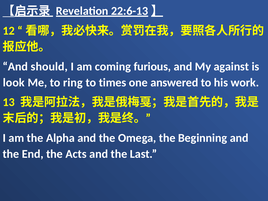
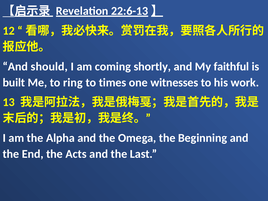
furious: furious -> shortly
against: against -> faithful
look: look -> built
answered: answered -> witnesses
